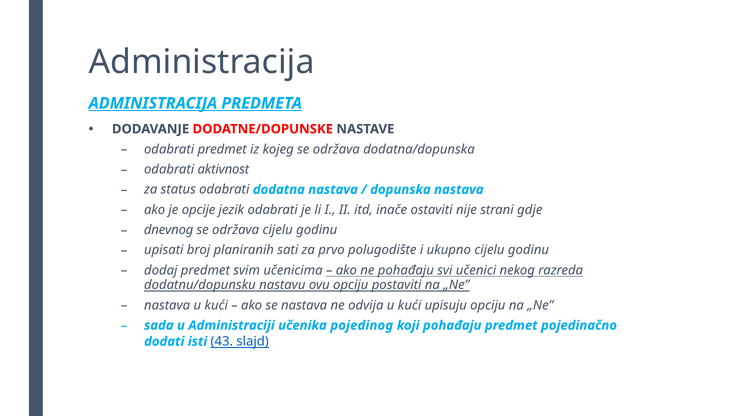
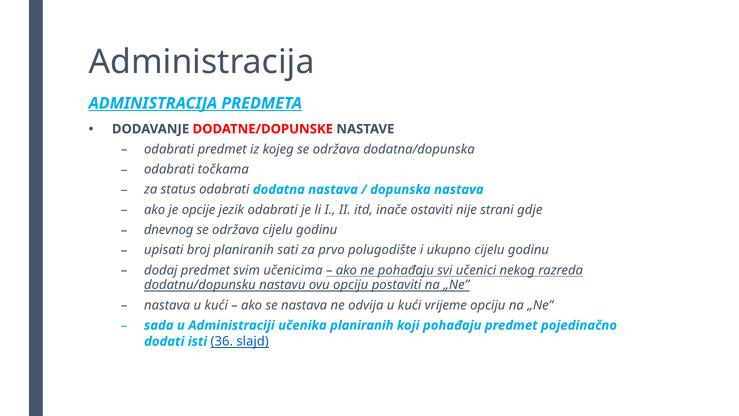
aktivnost: aktivnost -> točkama
upisuju: upisuju -> vrijeme
učenika pojedinog: pojedinog -> planiranih
43: 43 -> 36
